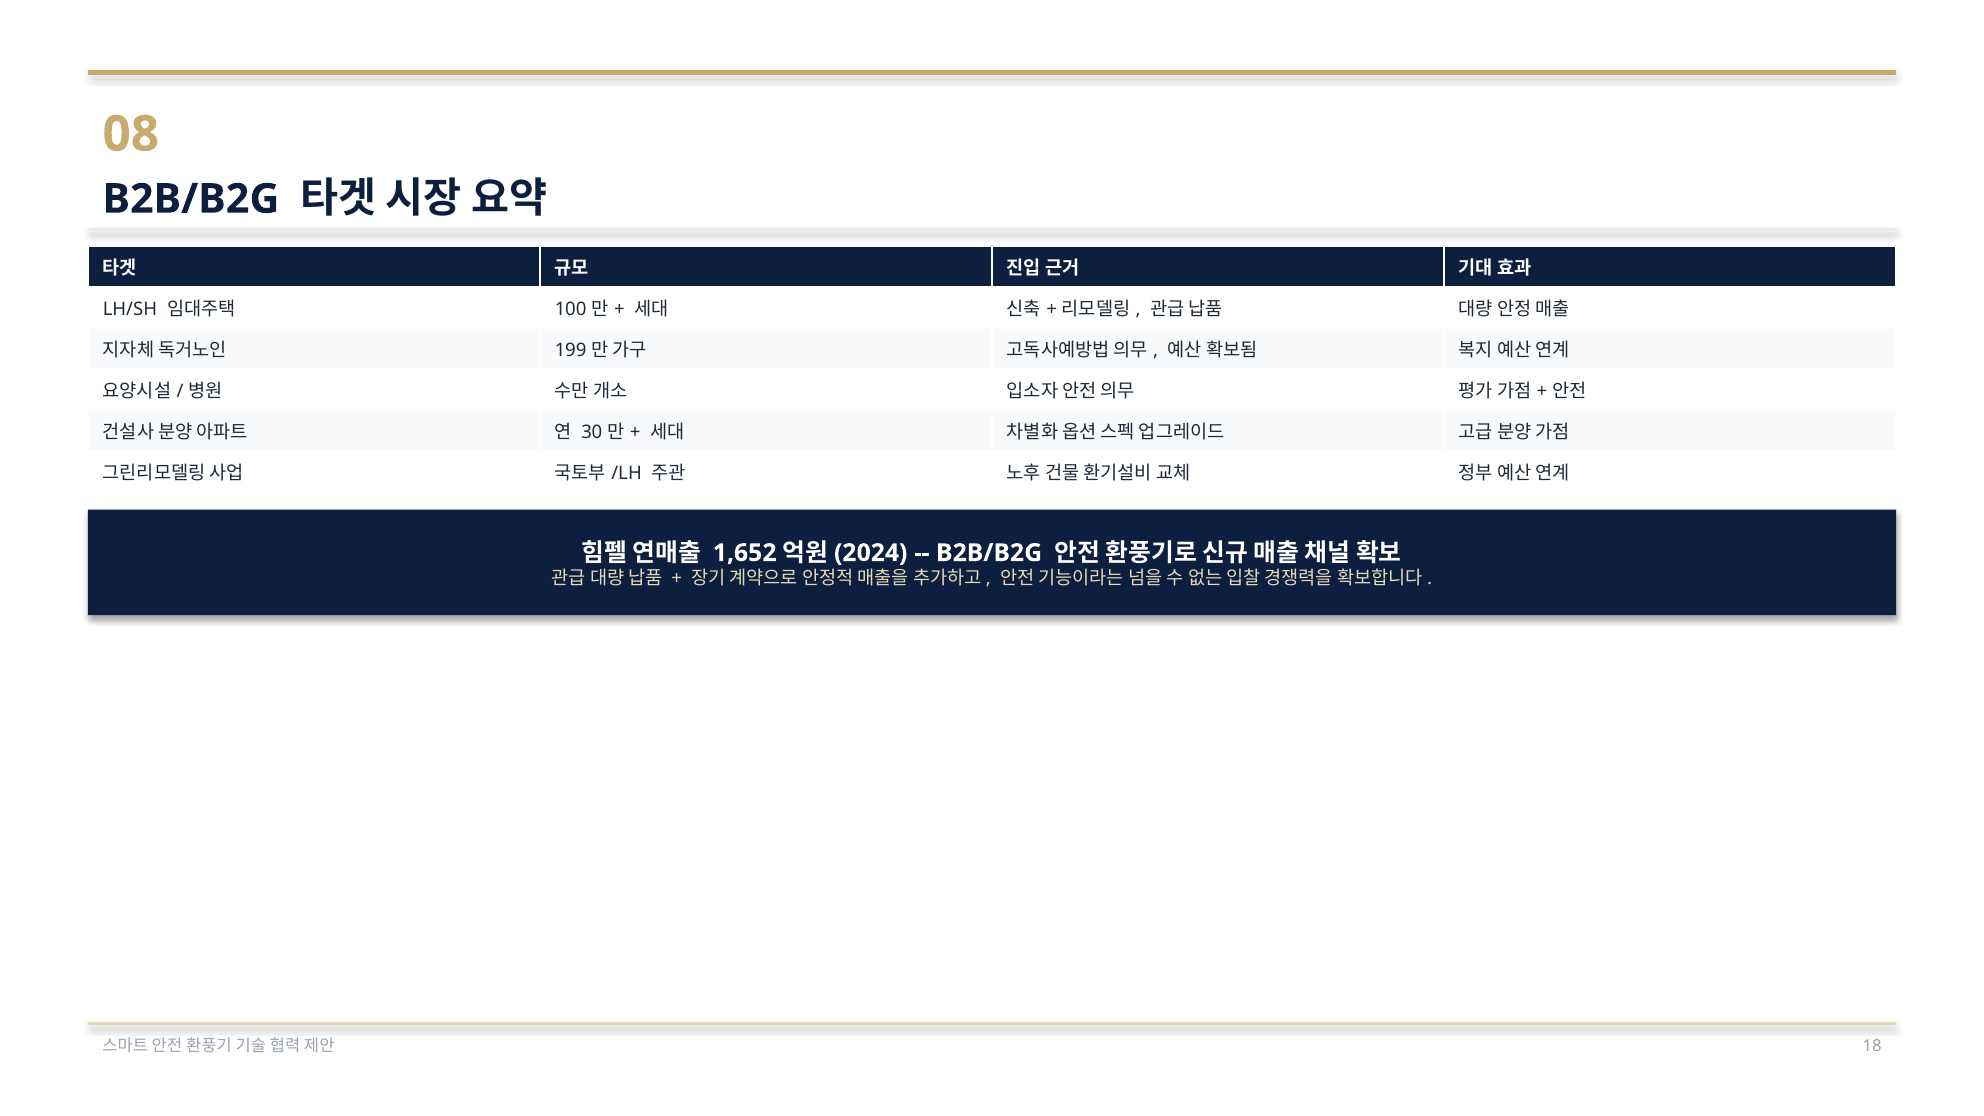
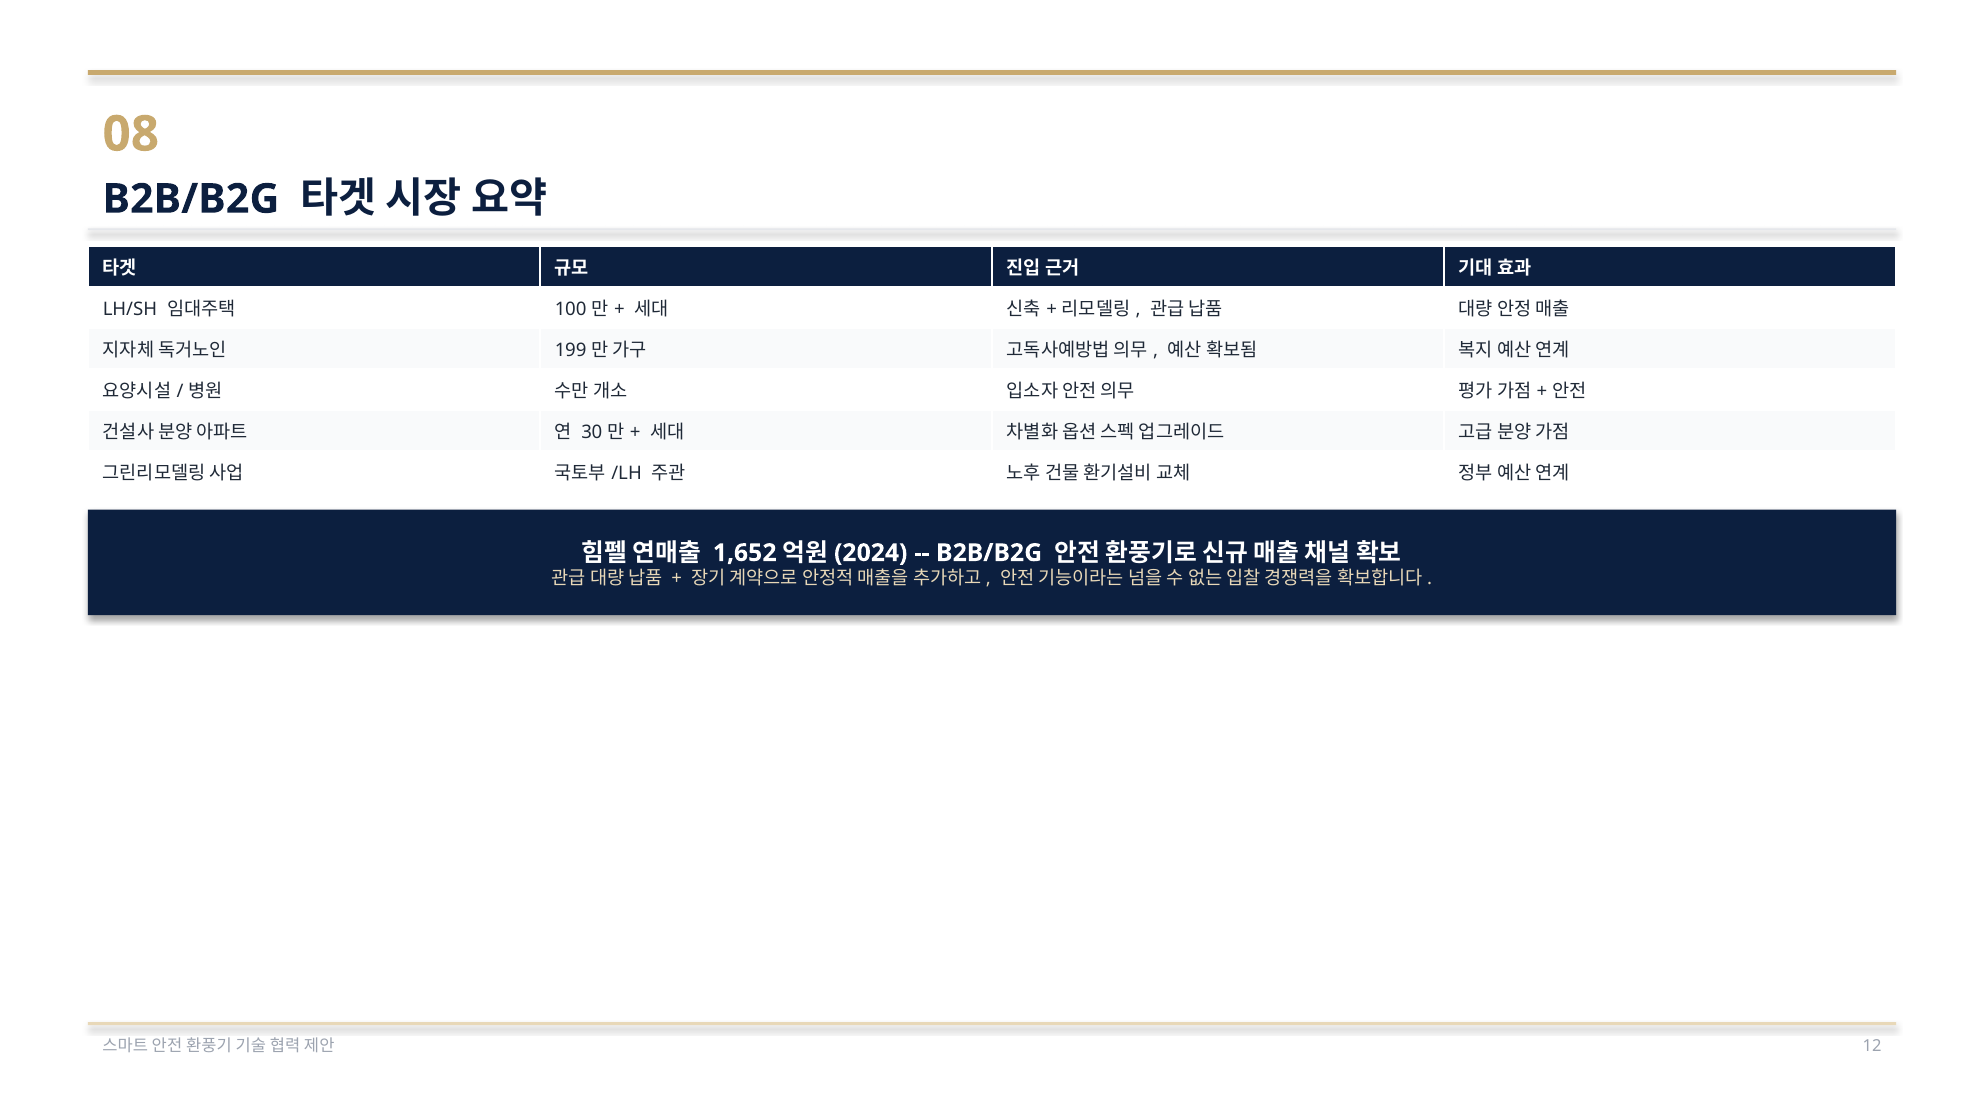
18: 18 -> 12
